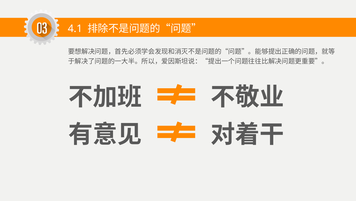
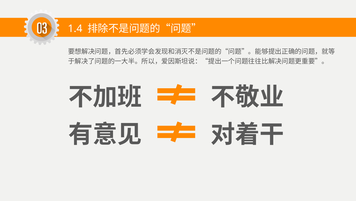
4.1: 4.1 -> 1.4
